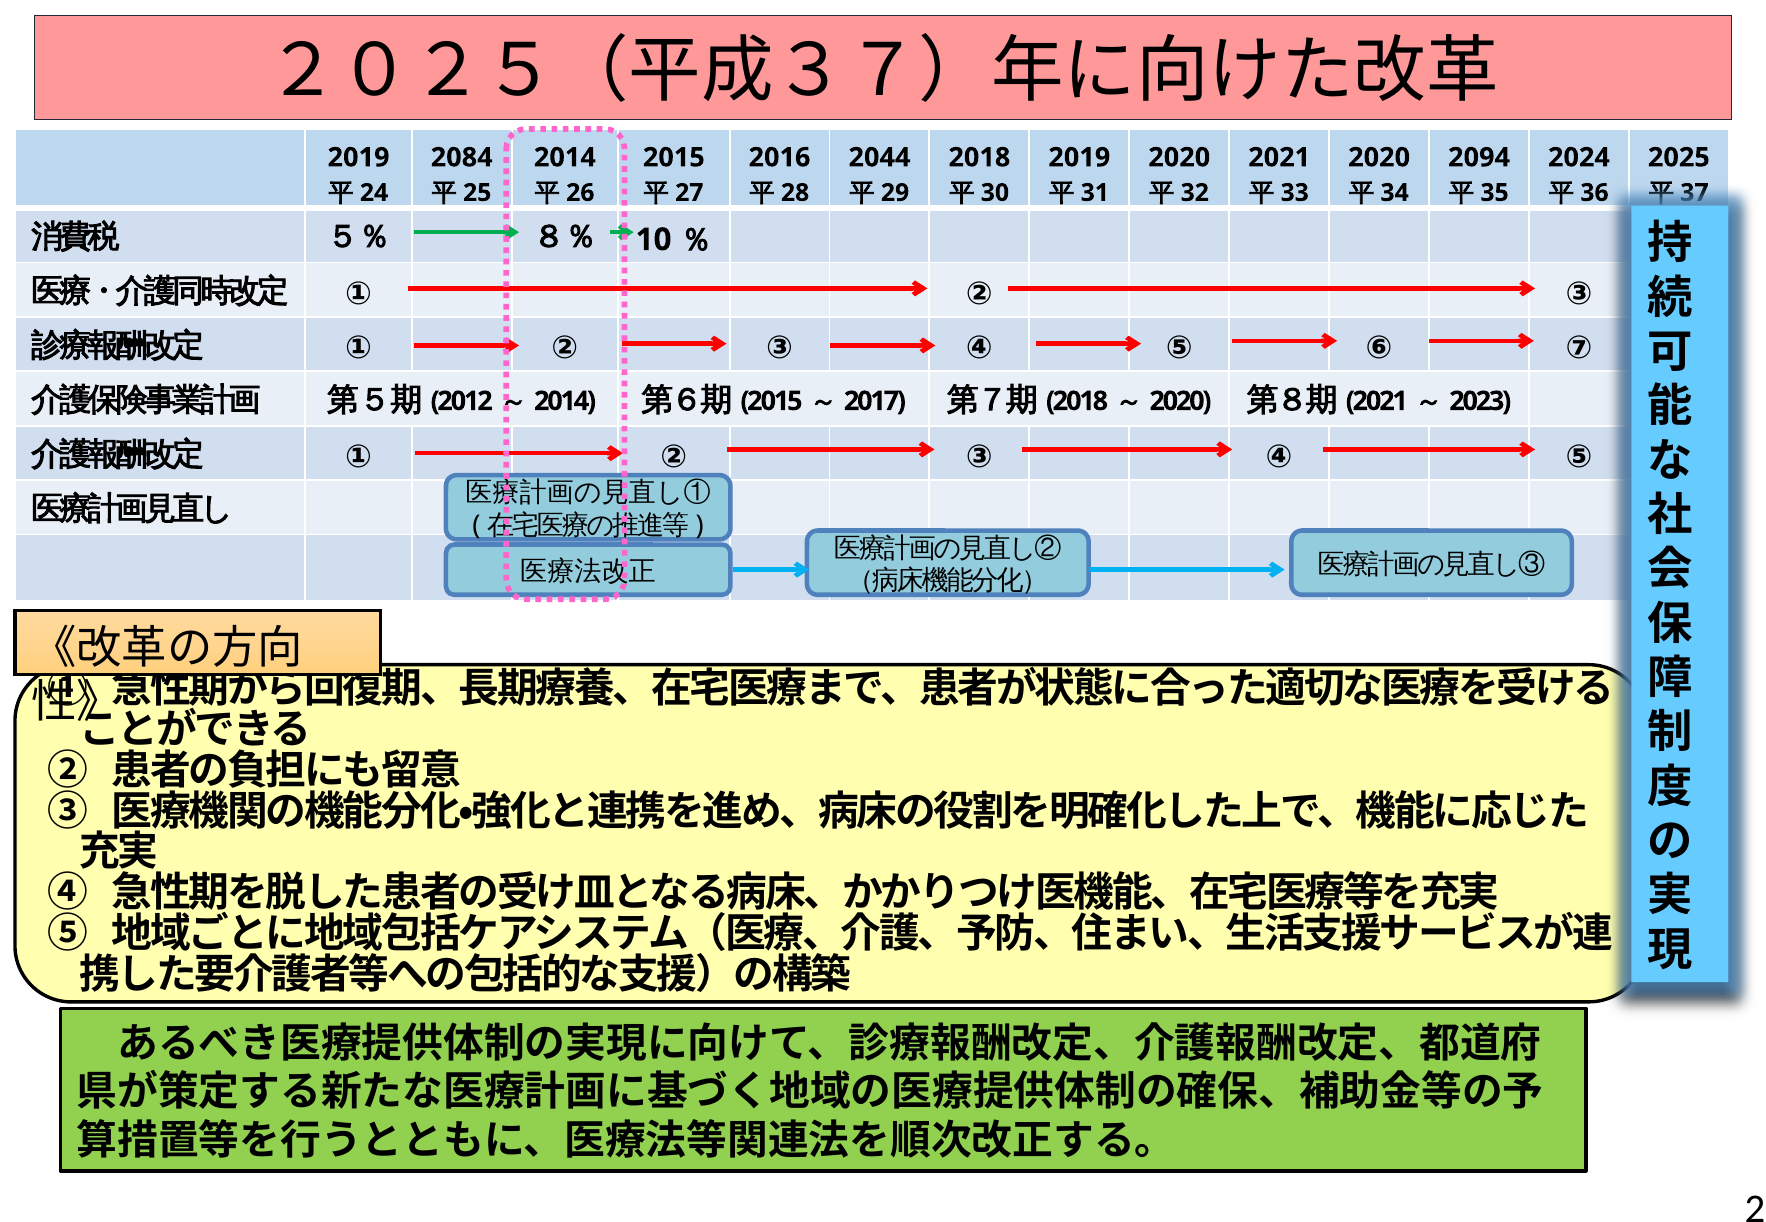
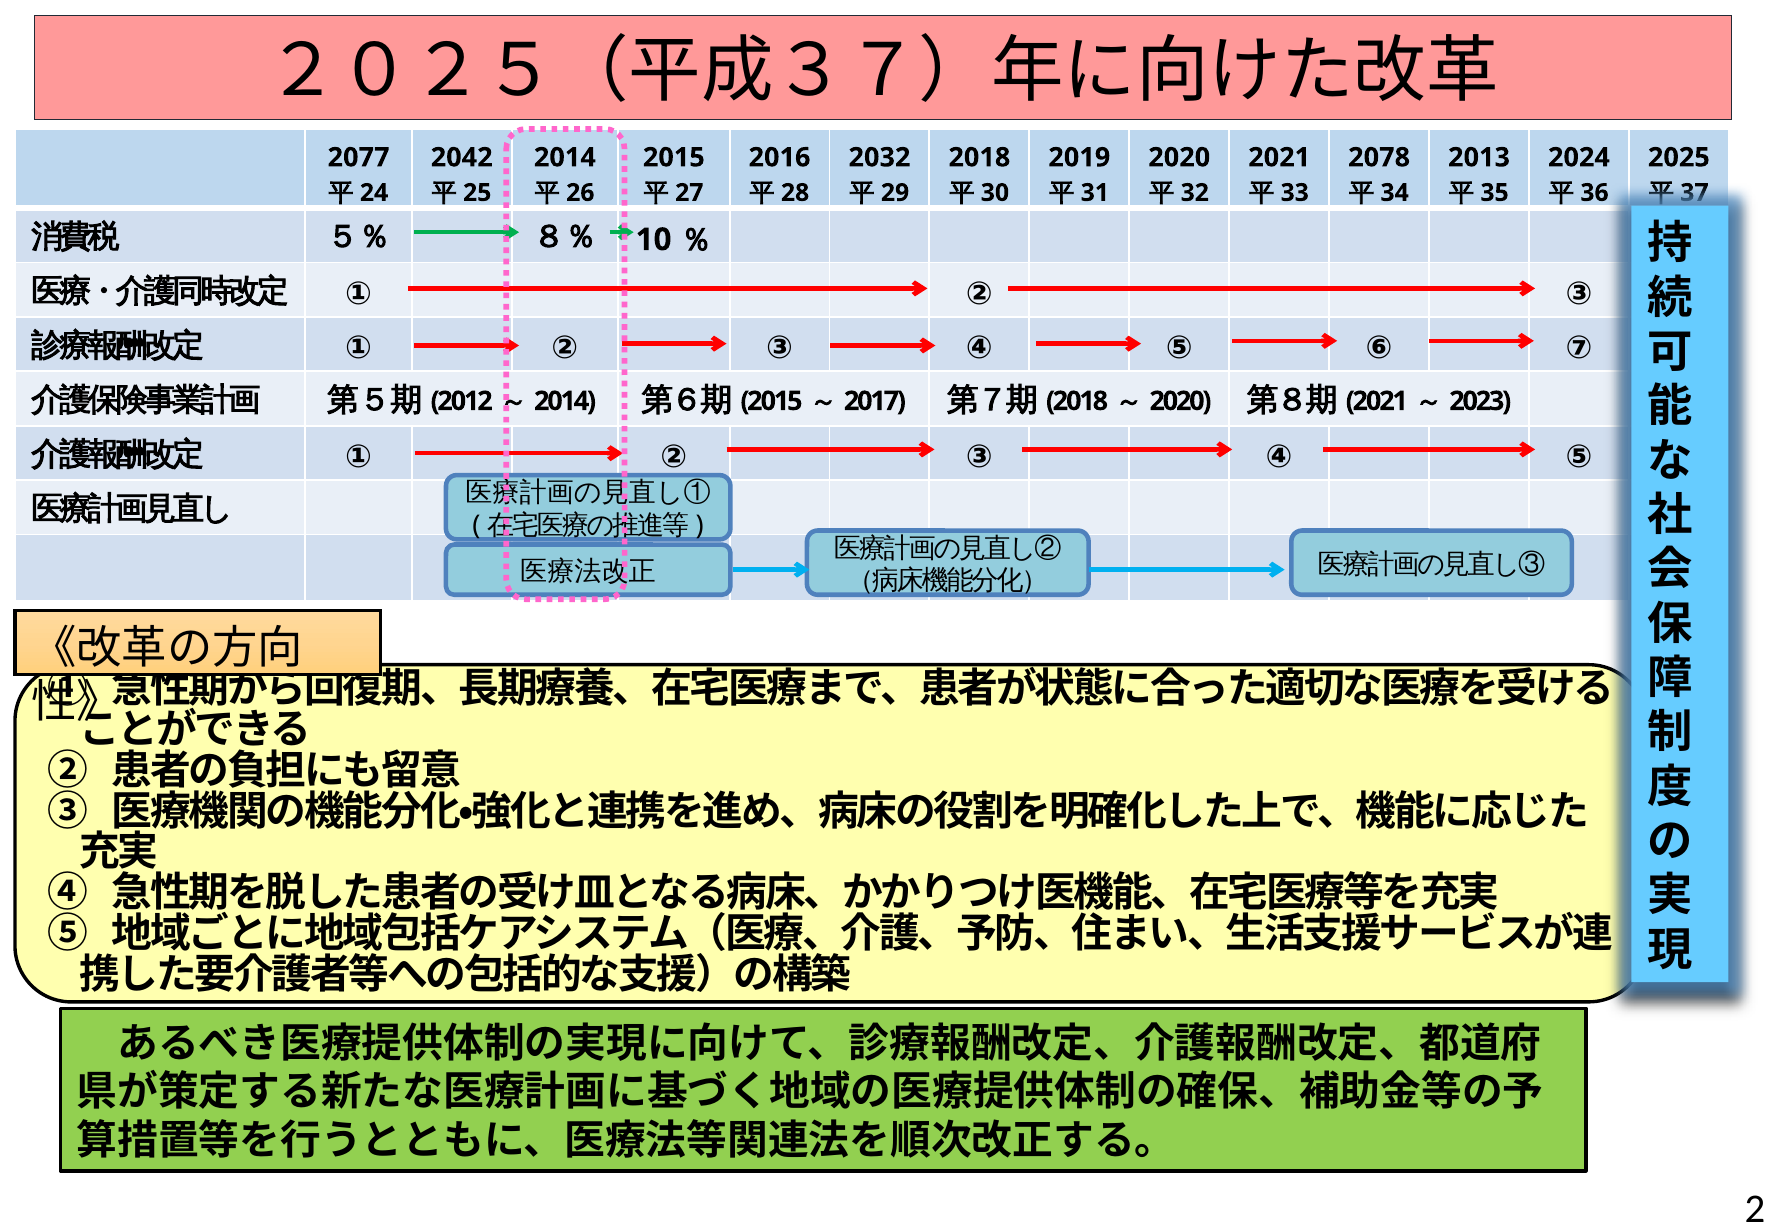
2019 at (359, 158): 2019 -> 2077
2084: 2084 -> 2042
2044: 2044 -> 2032
2020 at (1379, 158): 2020 -> 2078
2094: 2094 -> 2013
